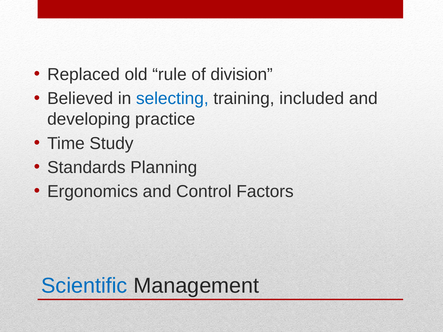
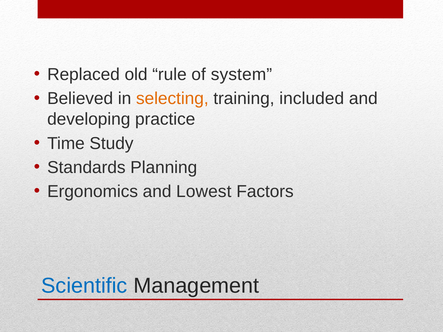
division: division -> system
selecting colour: blue -> orange
Control: Control -> Lowest
